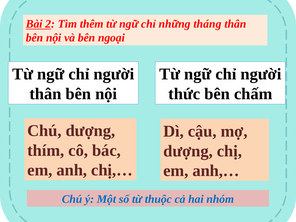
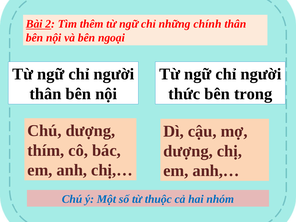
tháng: tháng -> chính
chấm: chấm -> trong
